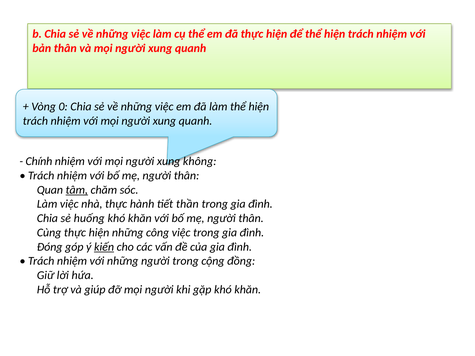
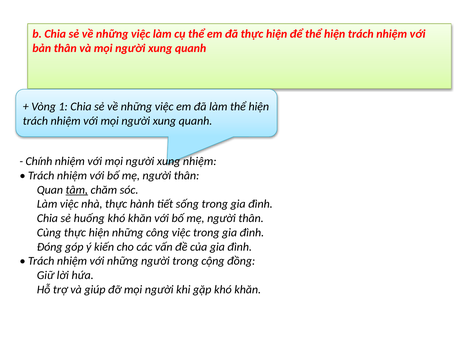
0: 0 -> 1
xung không: không -> nhiệm
thần: thần -> sống
kiến underline: present -> none
